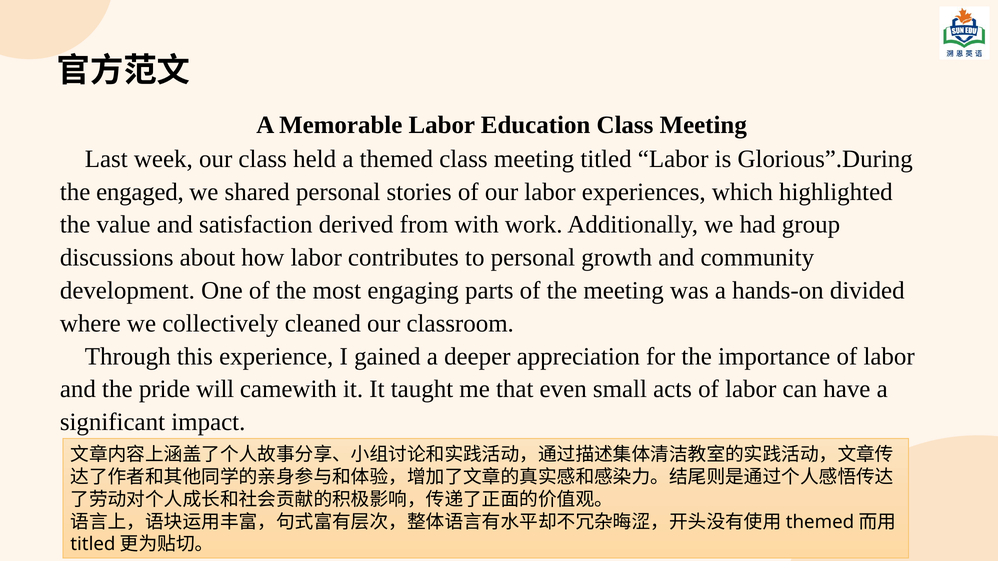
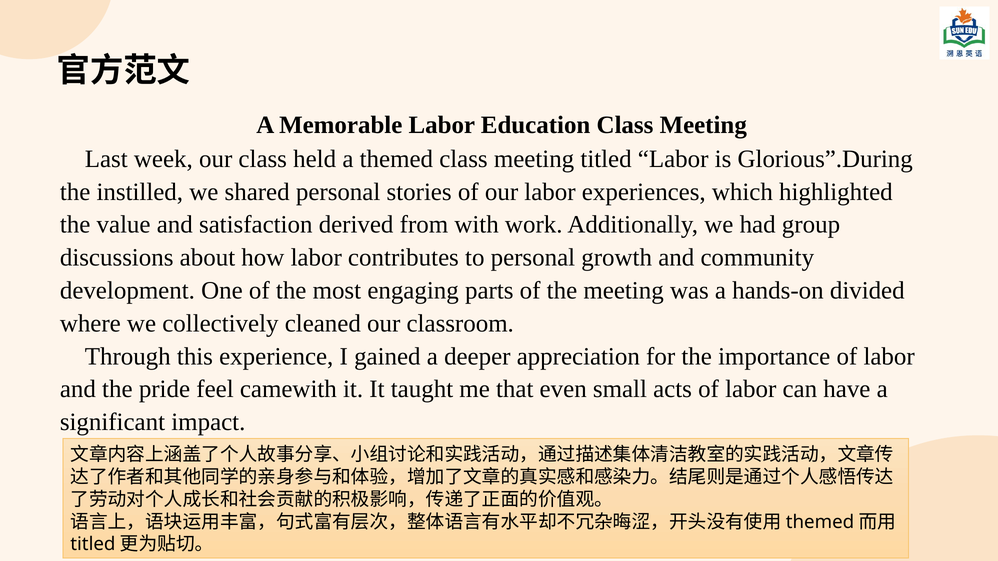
engaged: engaged -> instilled
will: will -> feel
